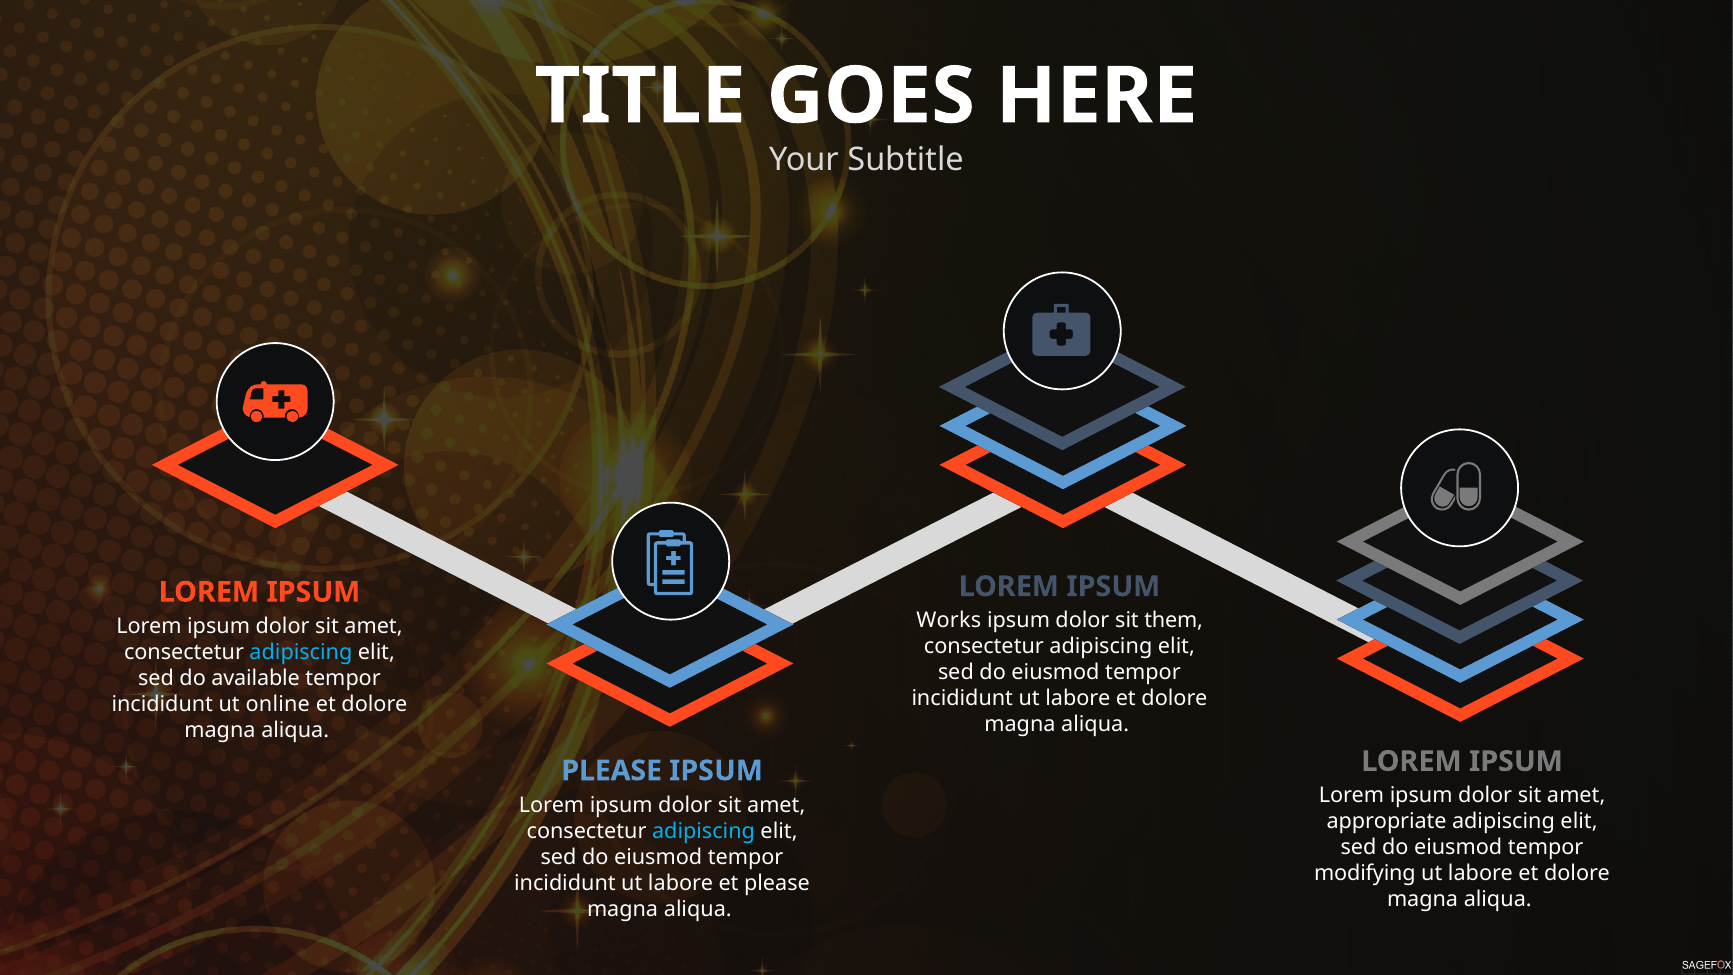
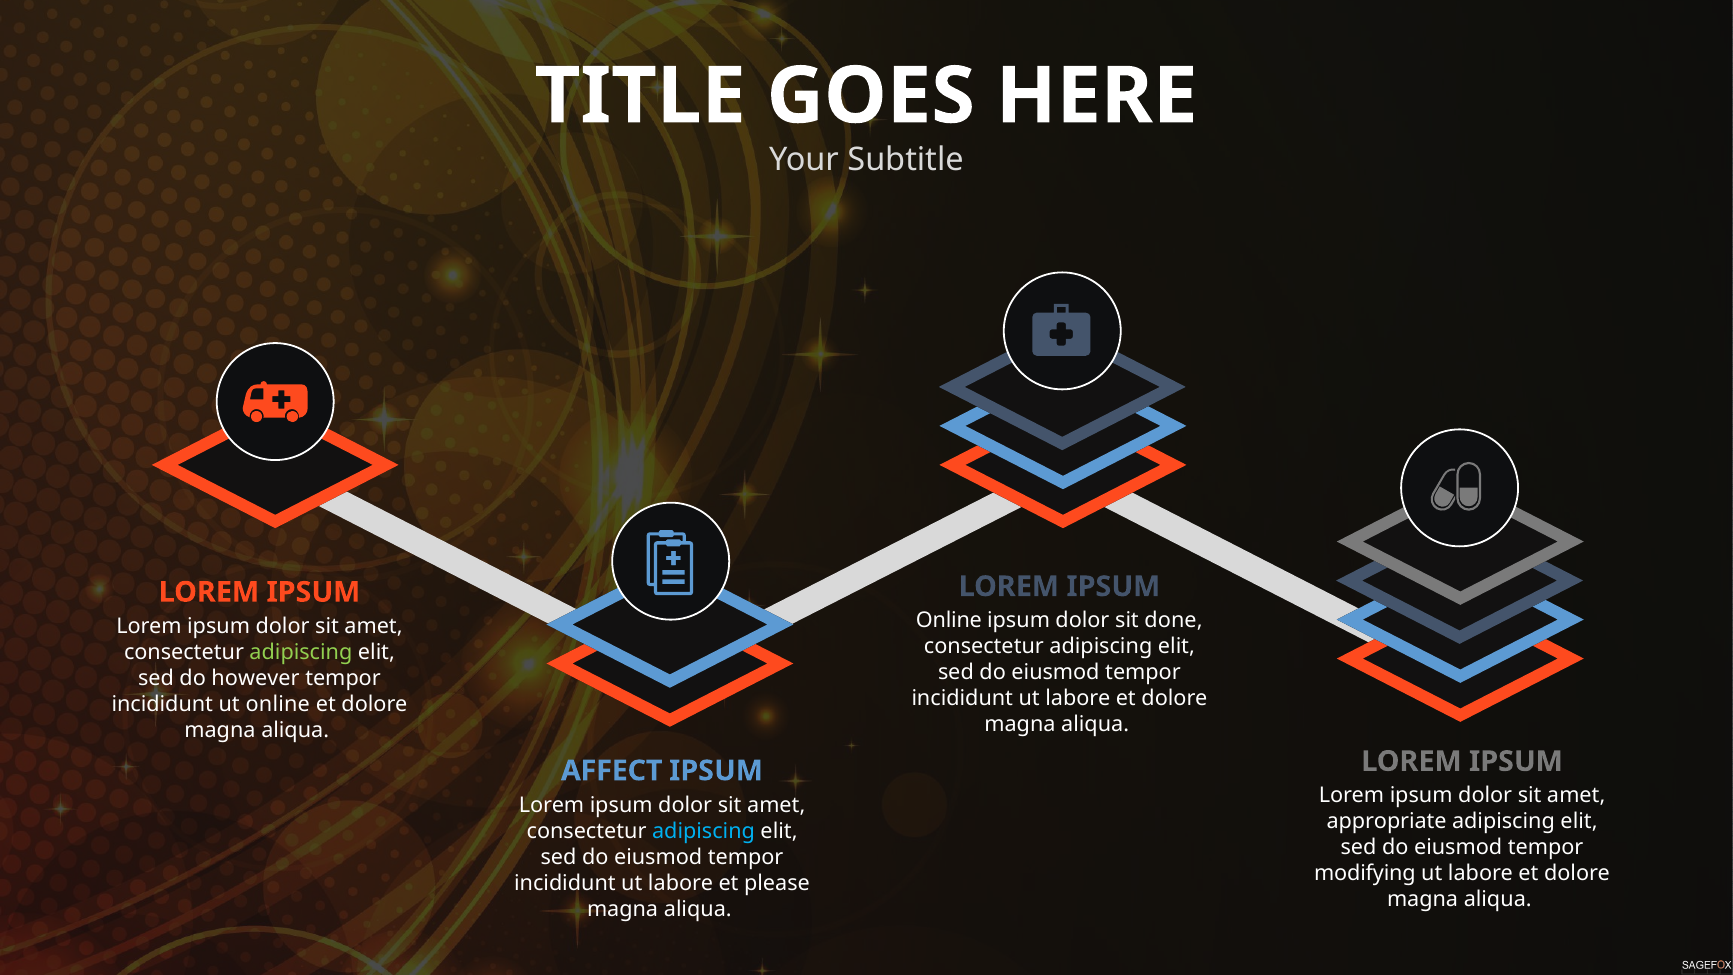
Works at (949, 621): Works -> Online
them: them -> done
adipiscing at (301, 652) colour: light blue -> light green
available: available -> however
PLEASE at (612, 771): PLEASE -> AFFECT
